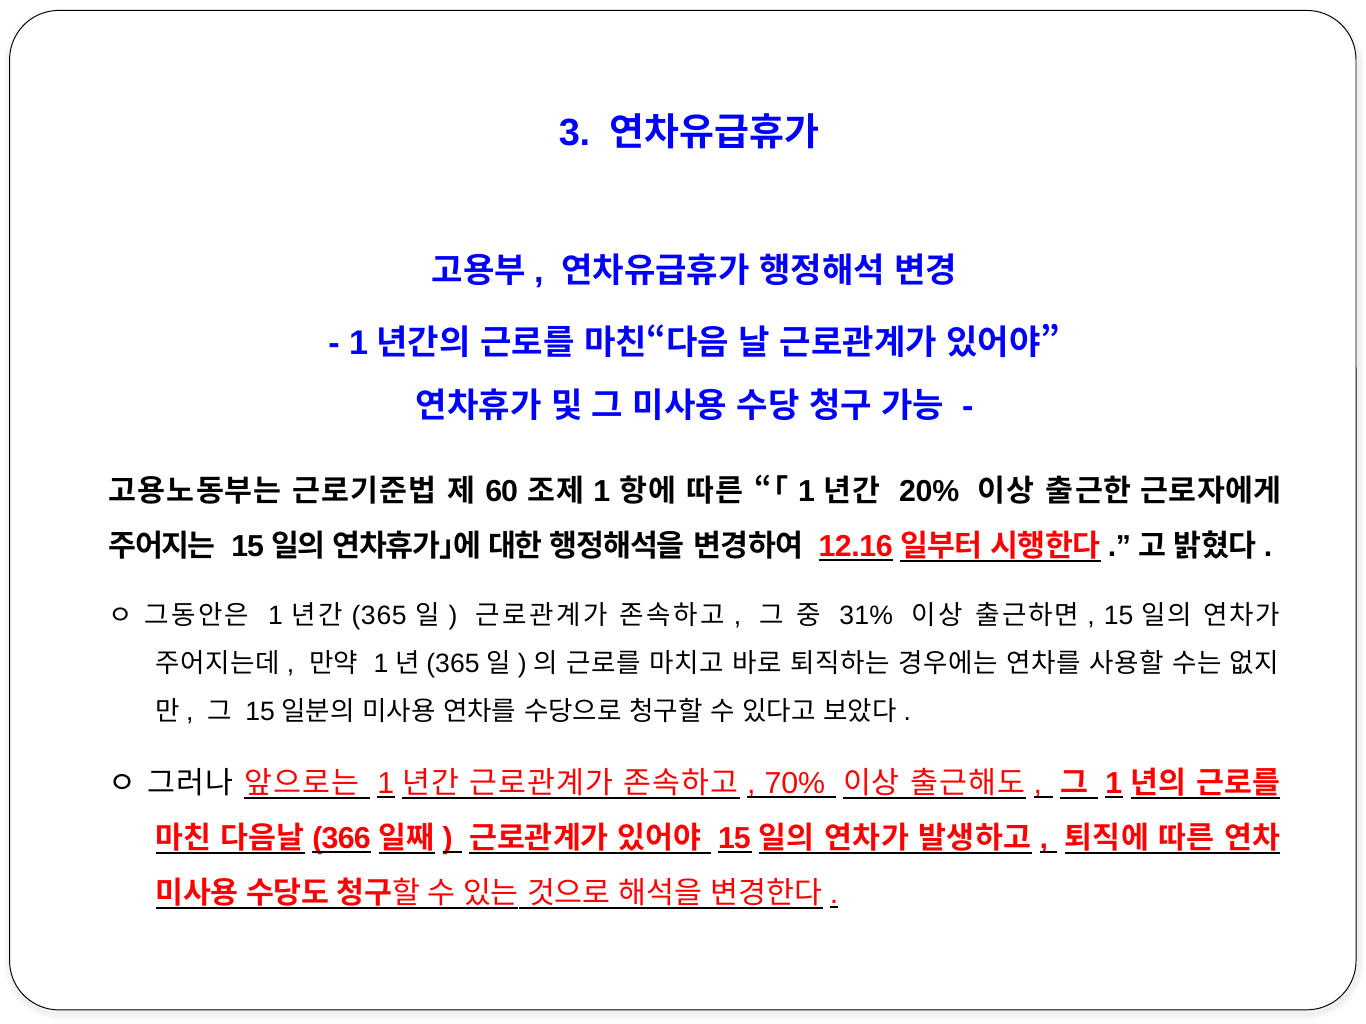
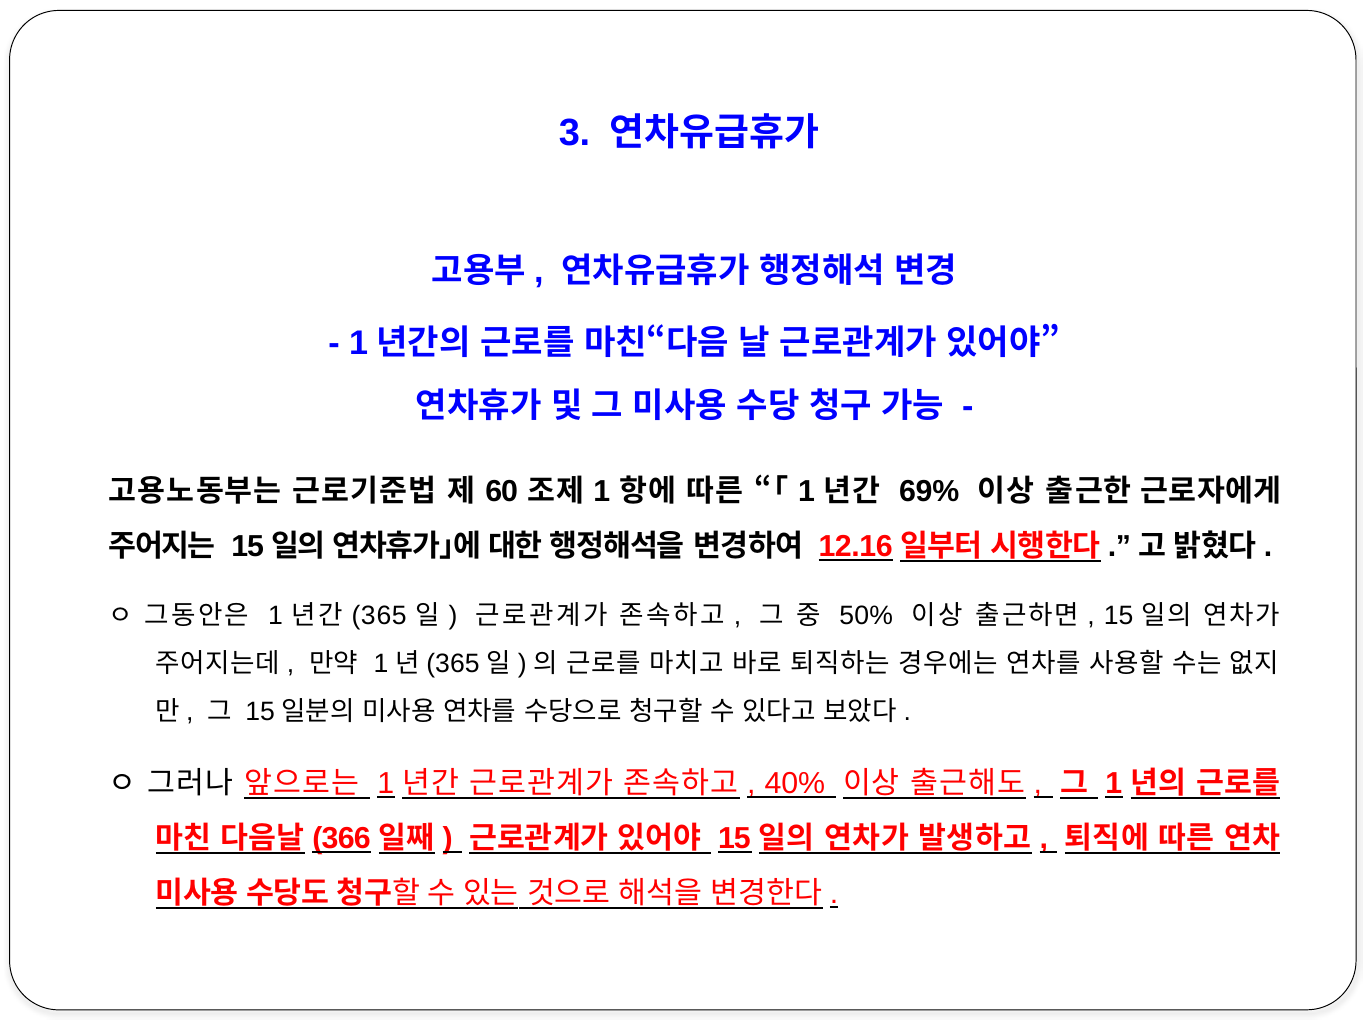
20%: 20% -> 69%
31%: 31% -> 50%
70%: 70% -> 40%
